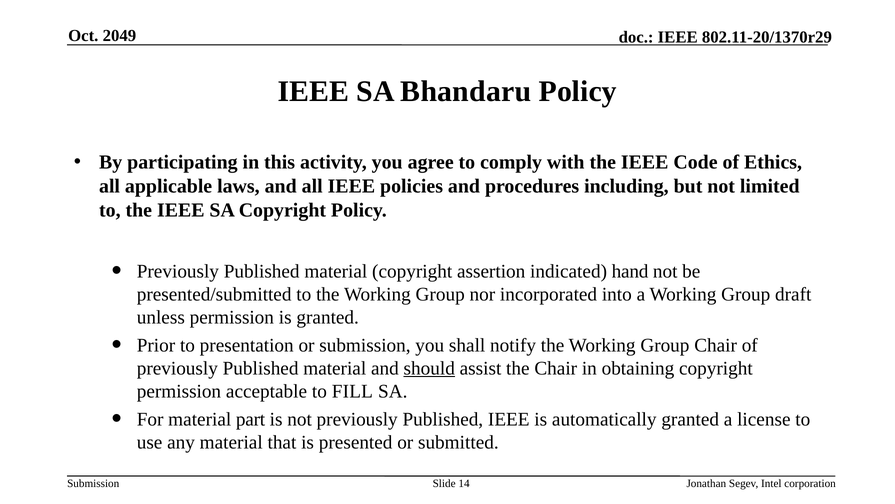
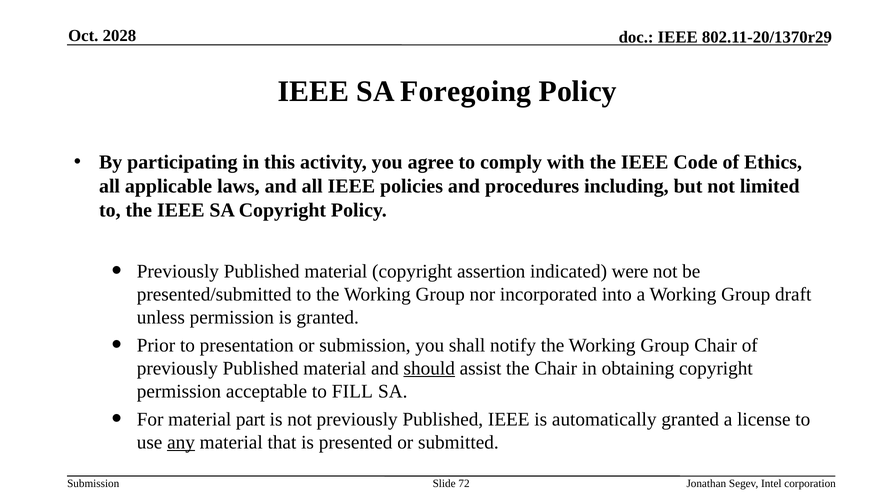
2049: 2049 -> 2028
Bhandaru: Bhandaru -> Foregoing
hand: hand -> were
any underline: none -> present
14: 14 -> 72
